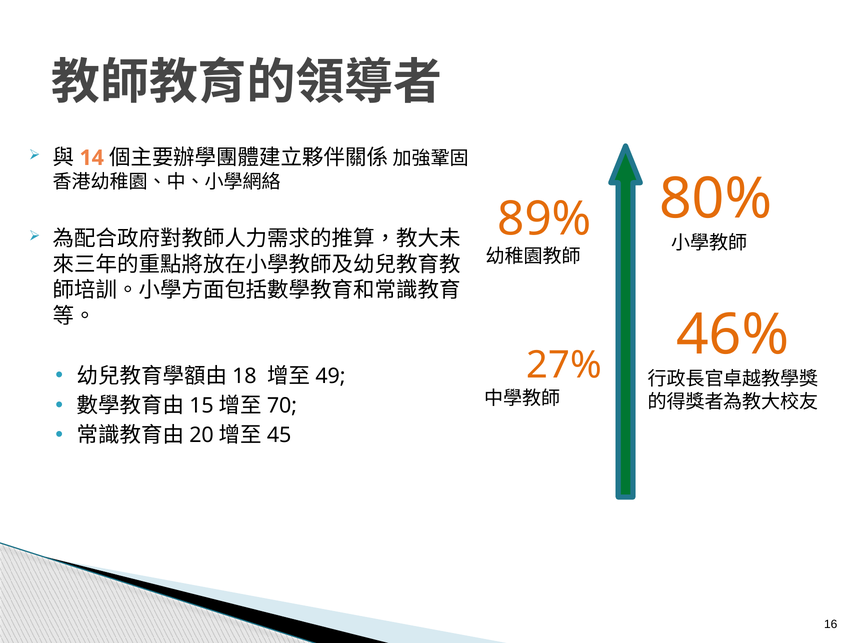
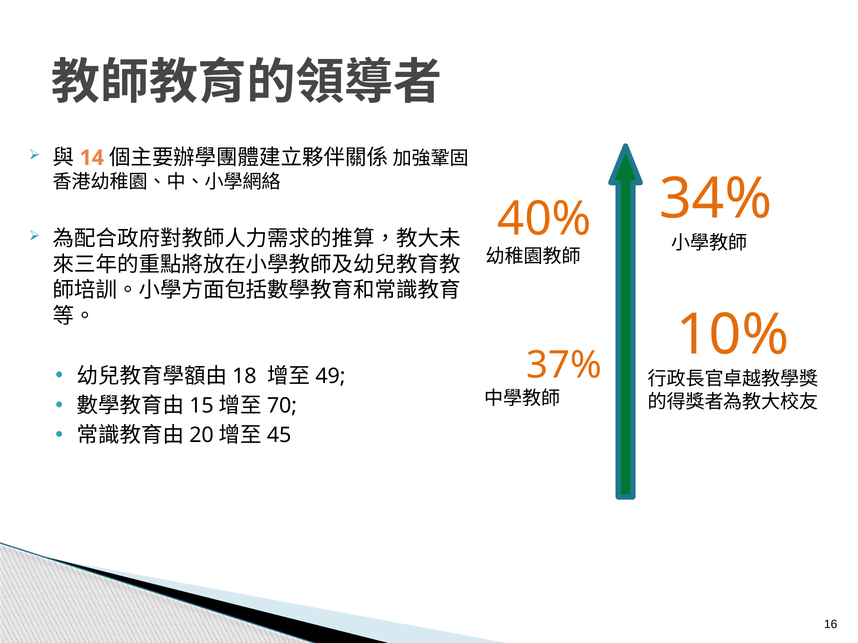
80%: 80% -> 34%
89%: 89% -> 40%
46%: 46% -> 10%
27%: 27% -> 37%
